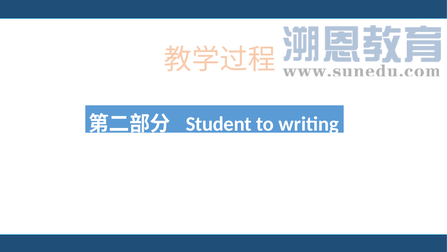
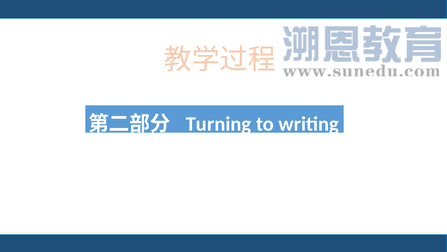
Student: Student -> Turning
